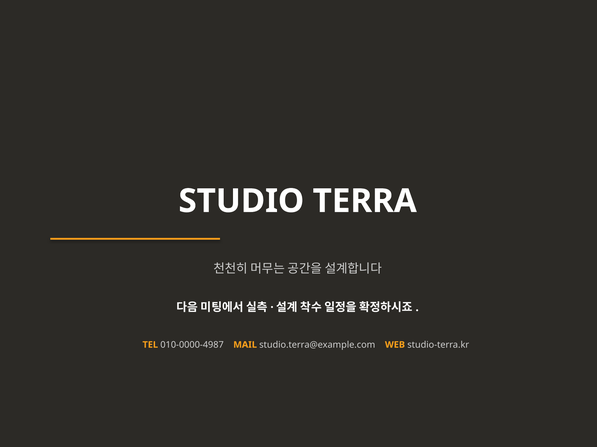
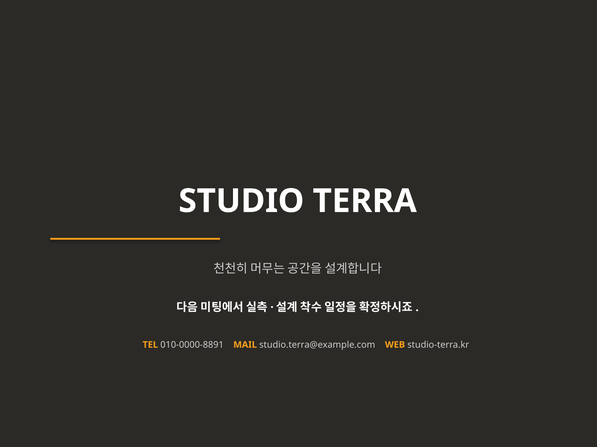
010-0000-4987: 010-0000-4987 -> 010-0000-8891
